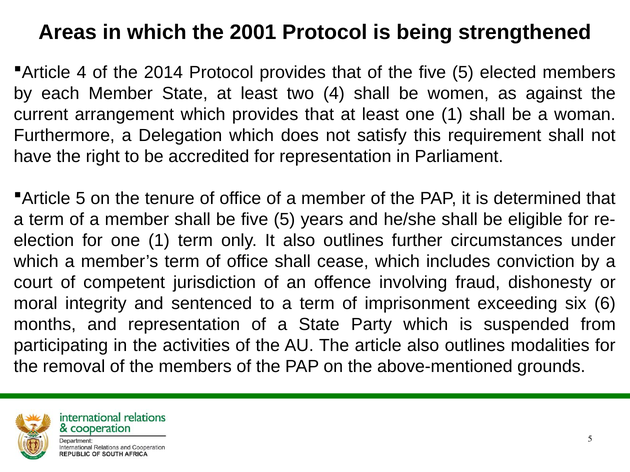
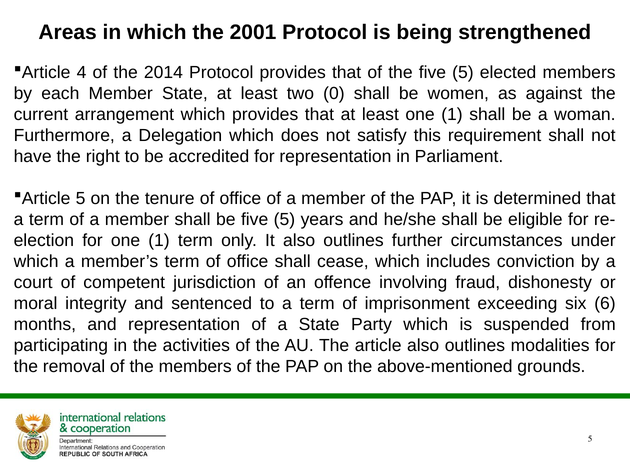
two 4: 4 -> 0
